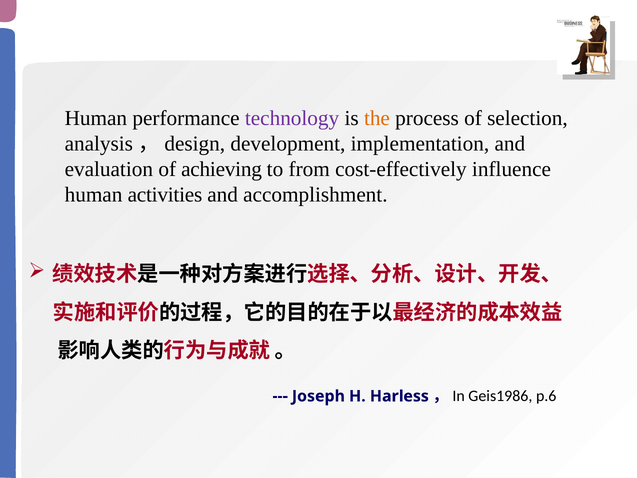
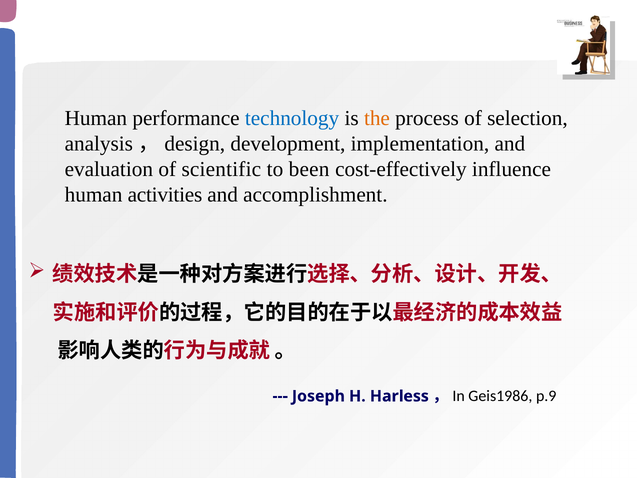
technology colour: purple -> blue
achieving: achieving -> scientific
from: from -> been
p.6: p.6 -> p.9
